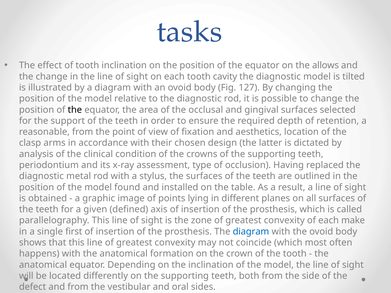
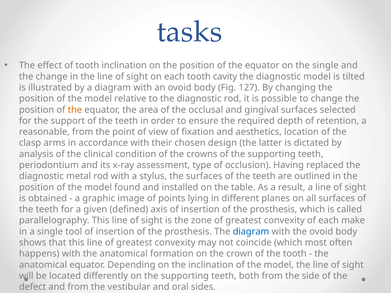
the allows: allows -> single
the at (75, 110) colour: black -> orange
first: first -> tool
